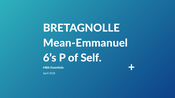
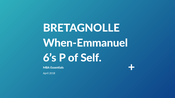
Mean-Emmanuel: Mean-Emmanuel -> When-Emmanuel
